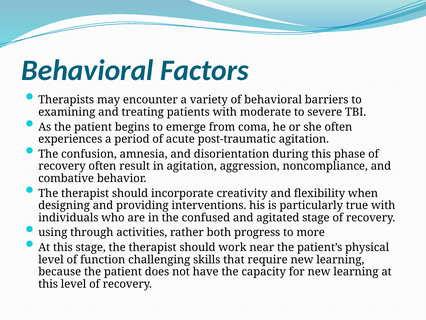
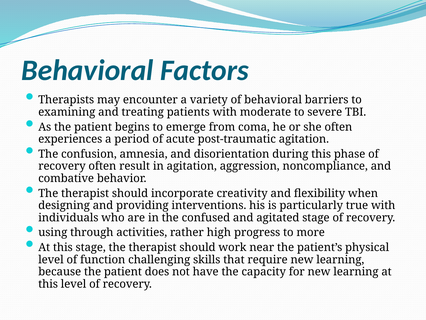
both: both -> high
